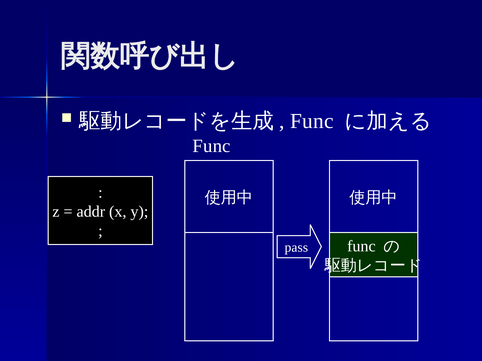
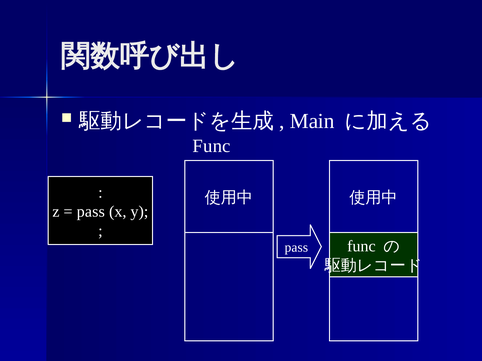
Func at (312, 121): Func -> Main
addr at (91, 212): addr -> pass
